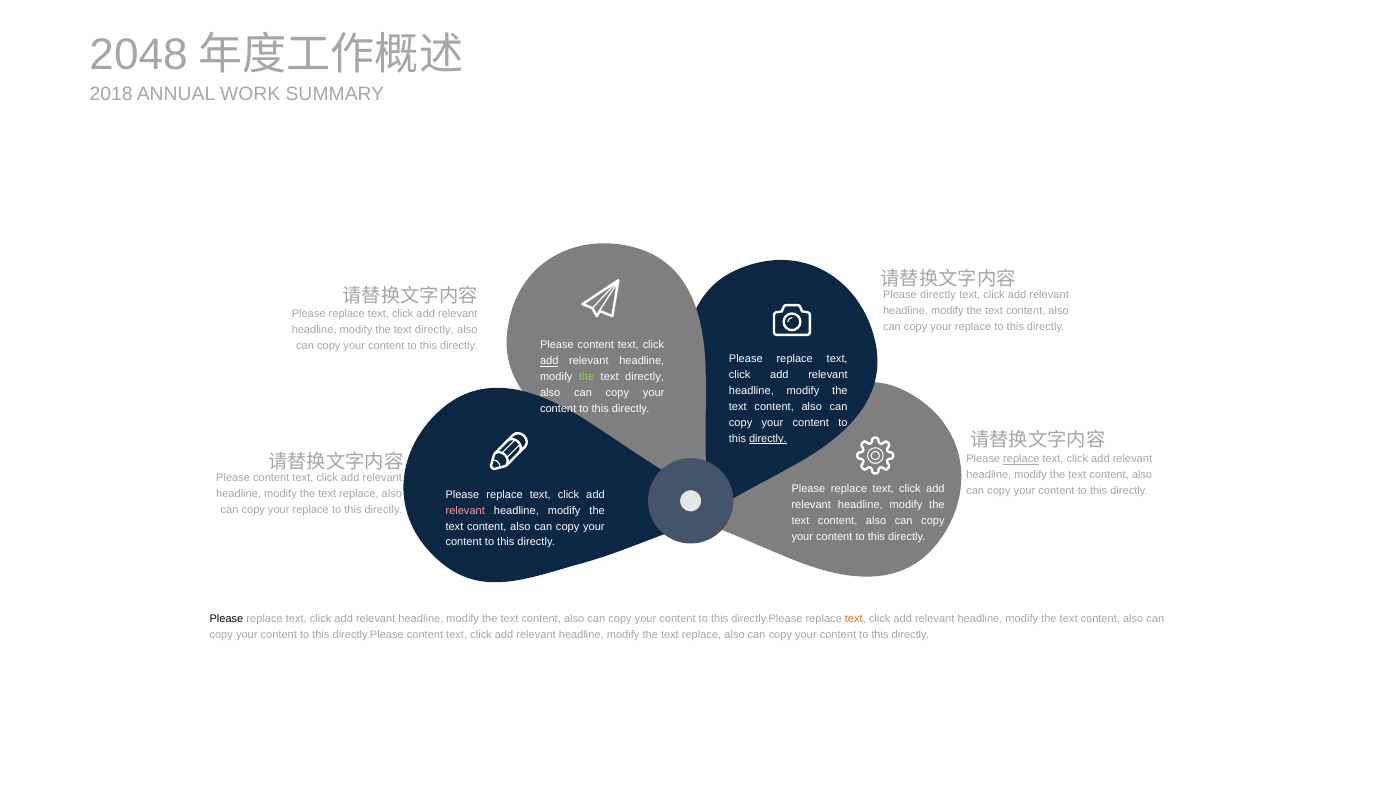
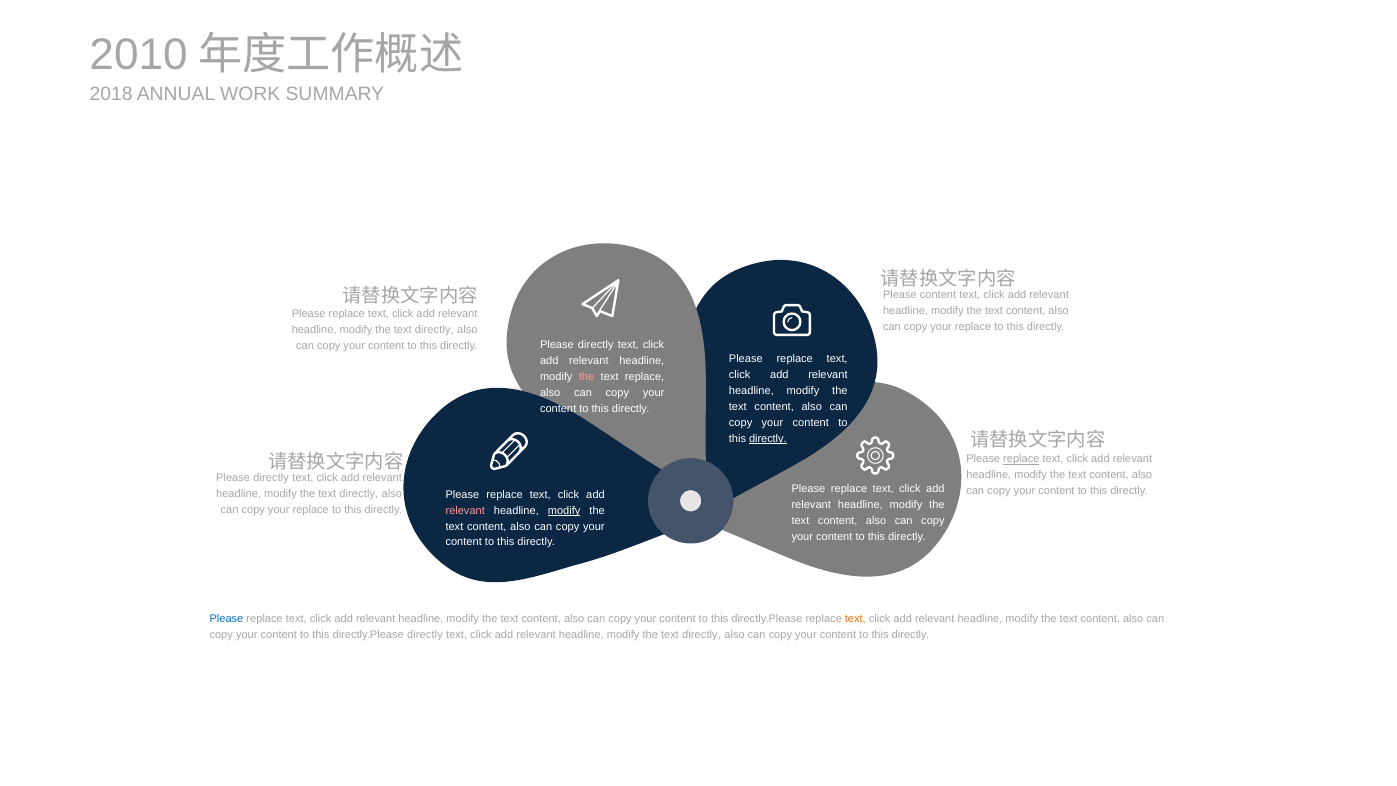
2048: 2048 -> 2010
directly at (938, 295): directly -> content
content at (596, 345): content -> directly
add at (549, 361) underline: present -> none
the at (587, 377) colour: light green -> pink
directly at (645, 377): directly -> replace
content at (271, 478): content -> directly
replace at (359, 493): replace -> directly
modify at (564, 510) underline: none -> present
Please at (227, 618) colour: black -> blue
directly.Please content: content -> directly
replace at (702, 634): replace -> directly
